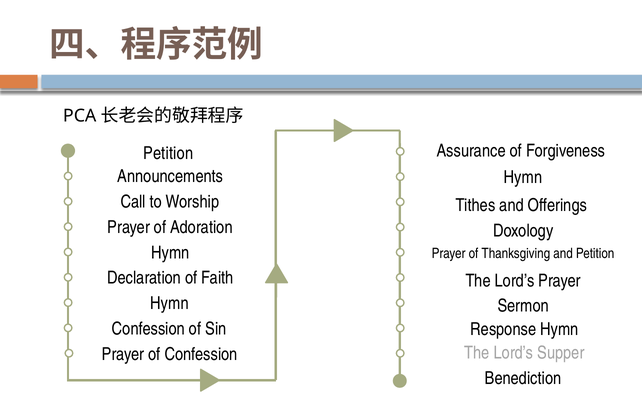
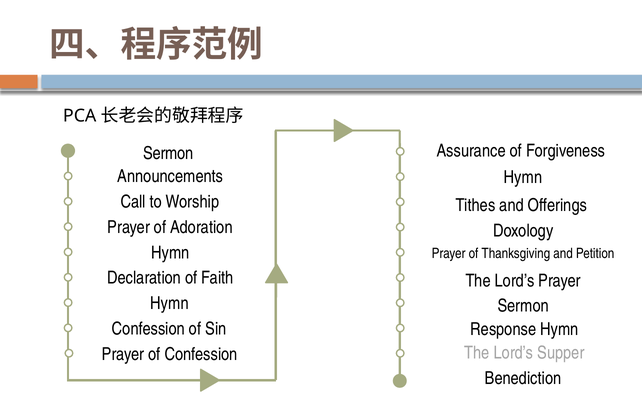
Petition at (168, 153): Petition -> Sermon
